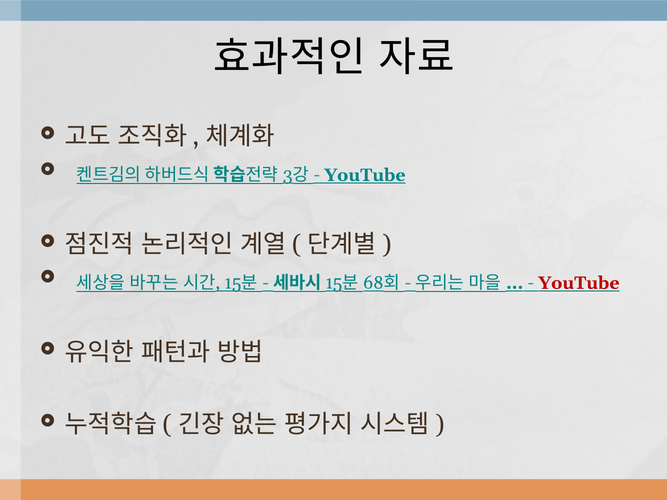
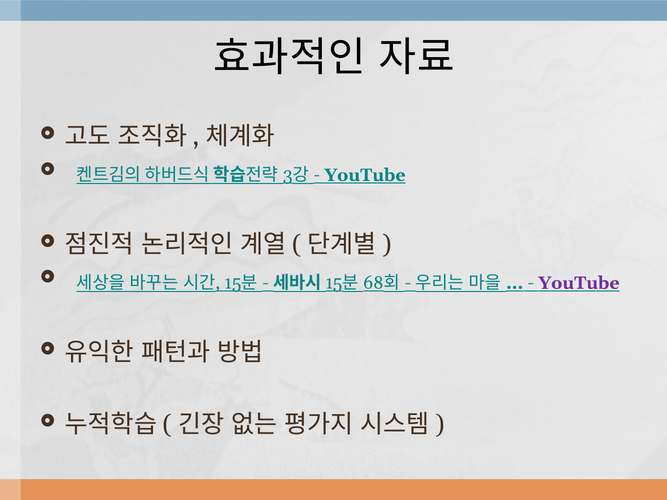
YouTube at (579, 283) colour: red -> purple
